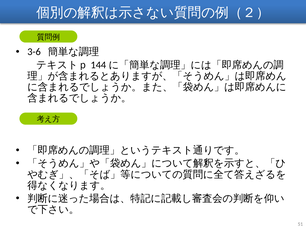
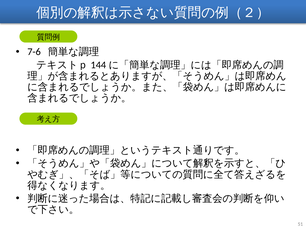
3-6: 3-6 -> 7-6
